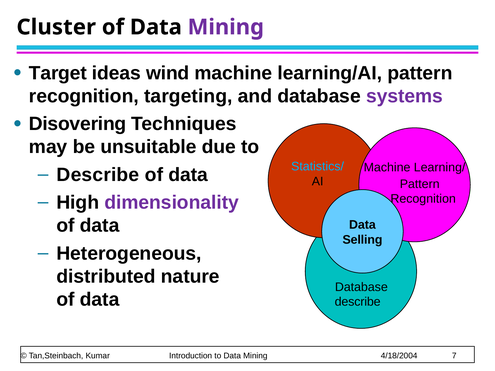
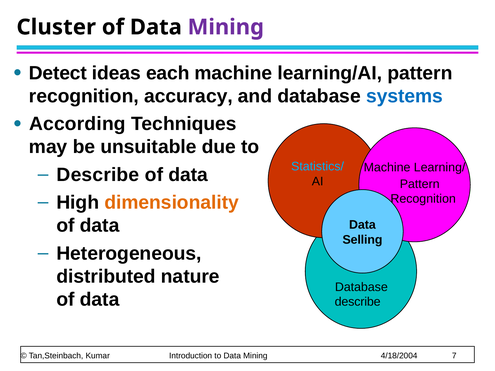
Target: Target -> Detect
wind: wind -> each
targeting: targeting -> accuracy
systems colour: purple -> blue
Disovering: Disovering -> According
dimensionality colour: purple -> orange
